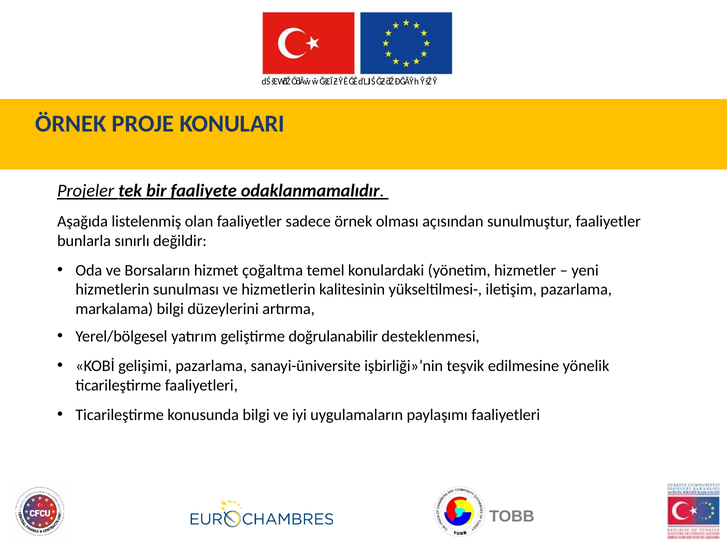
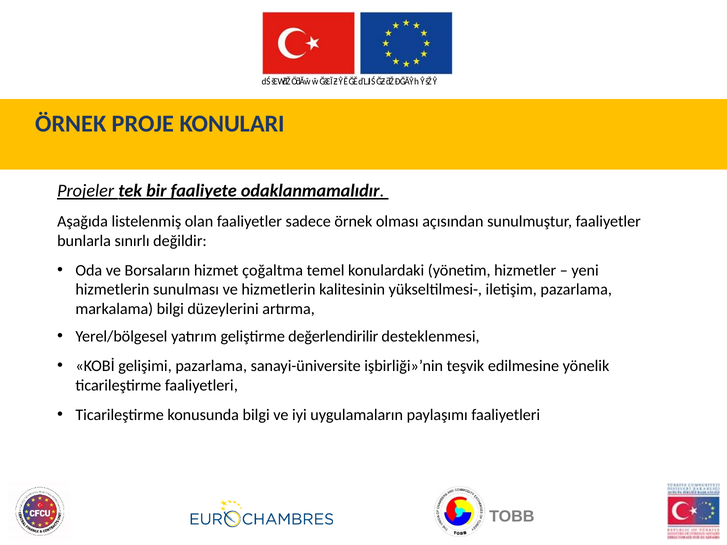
doğrulanabilir: doğrulanabilir -> değerlendirilir
